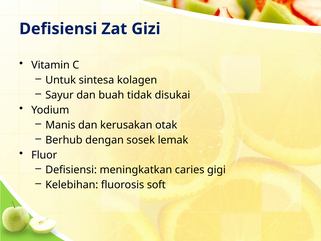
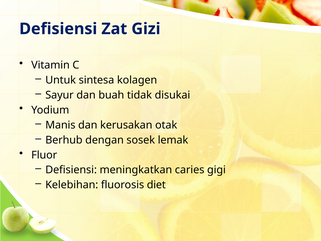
soft: soft -> diet
